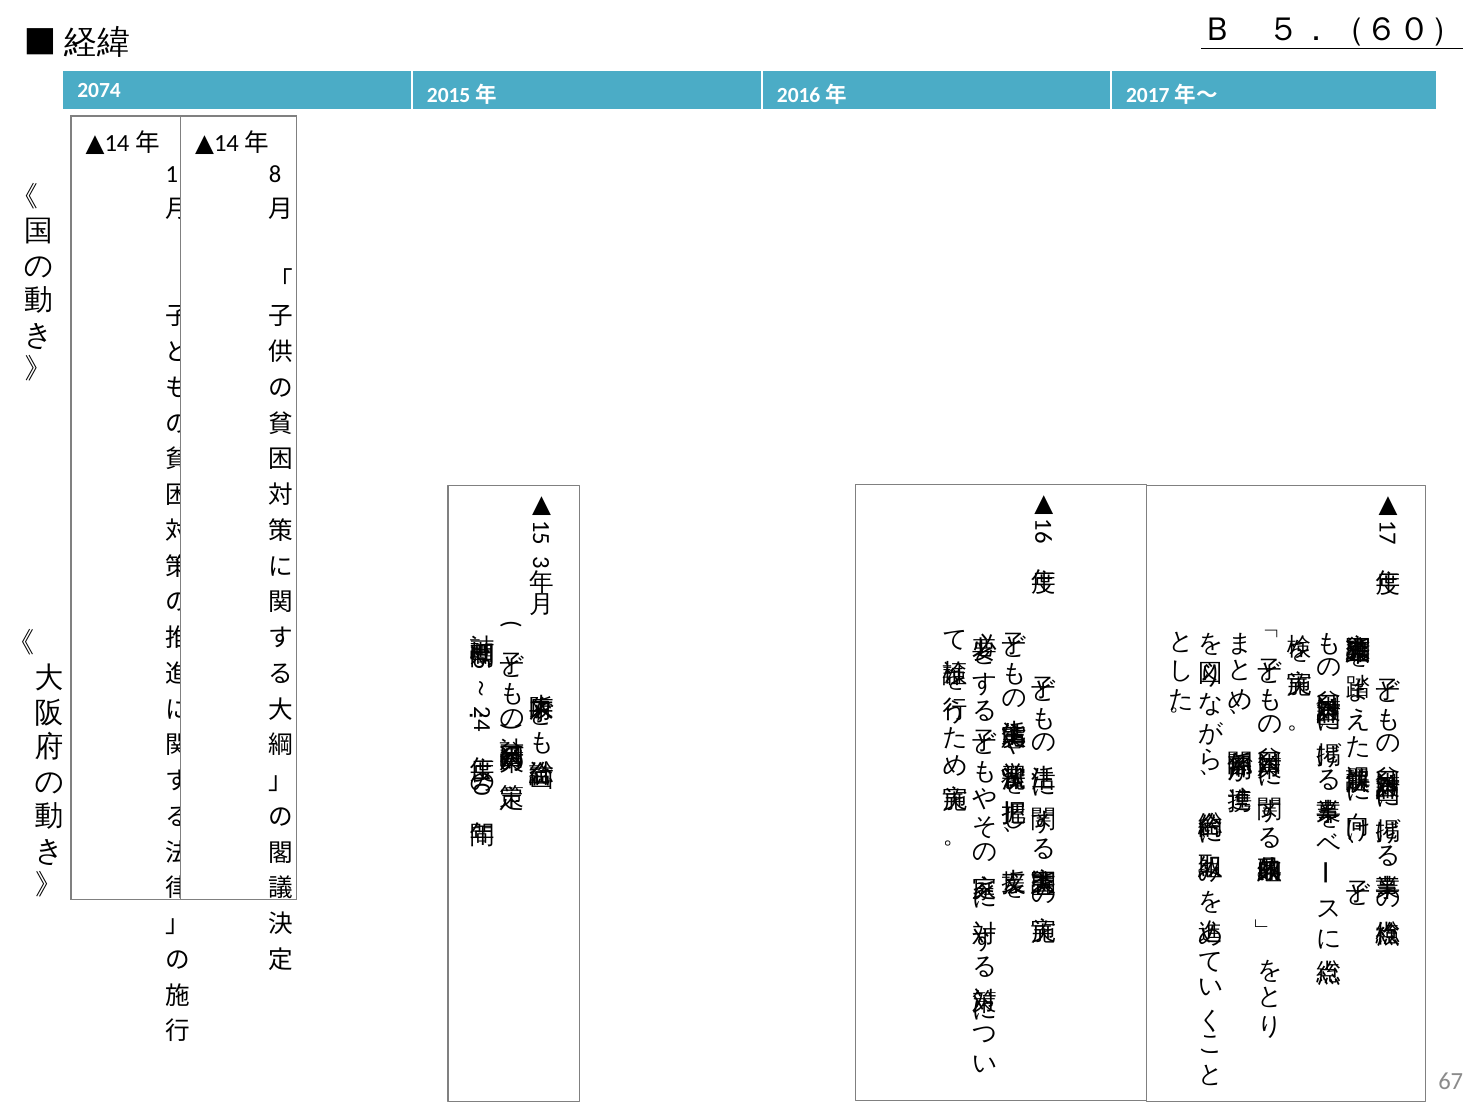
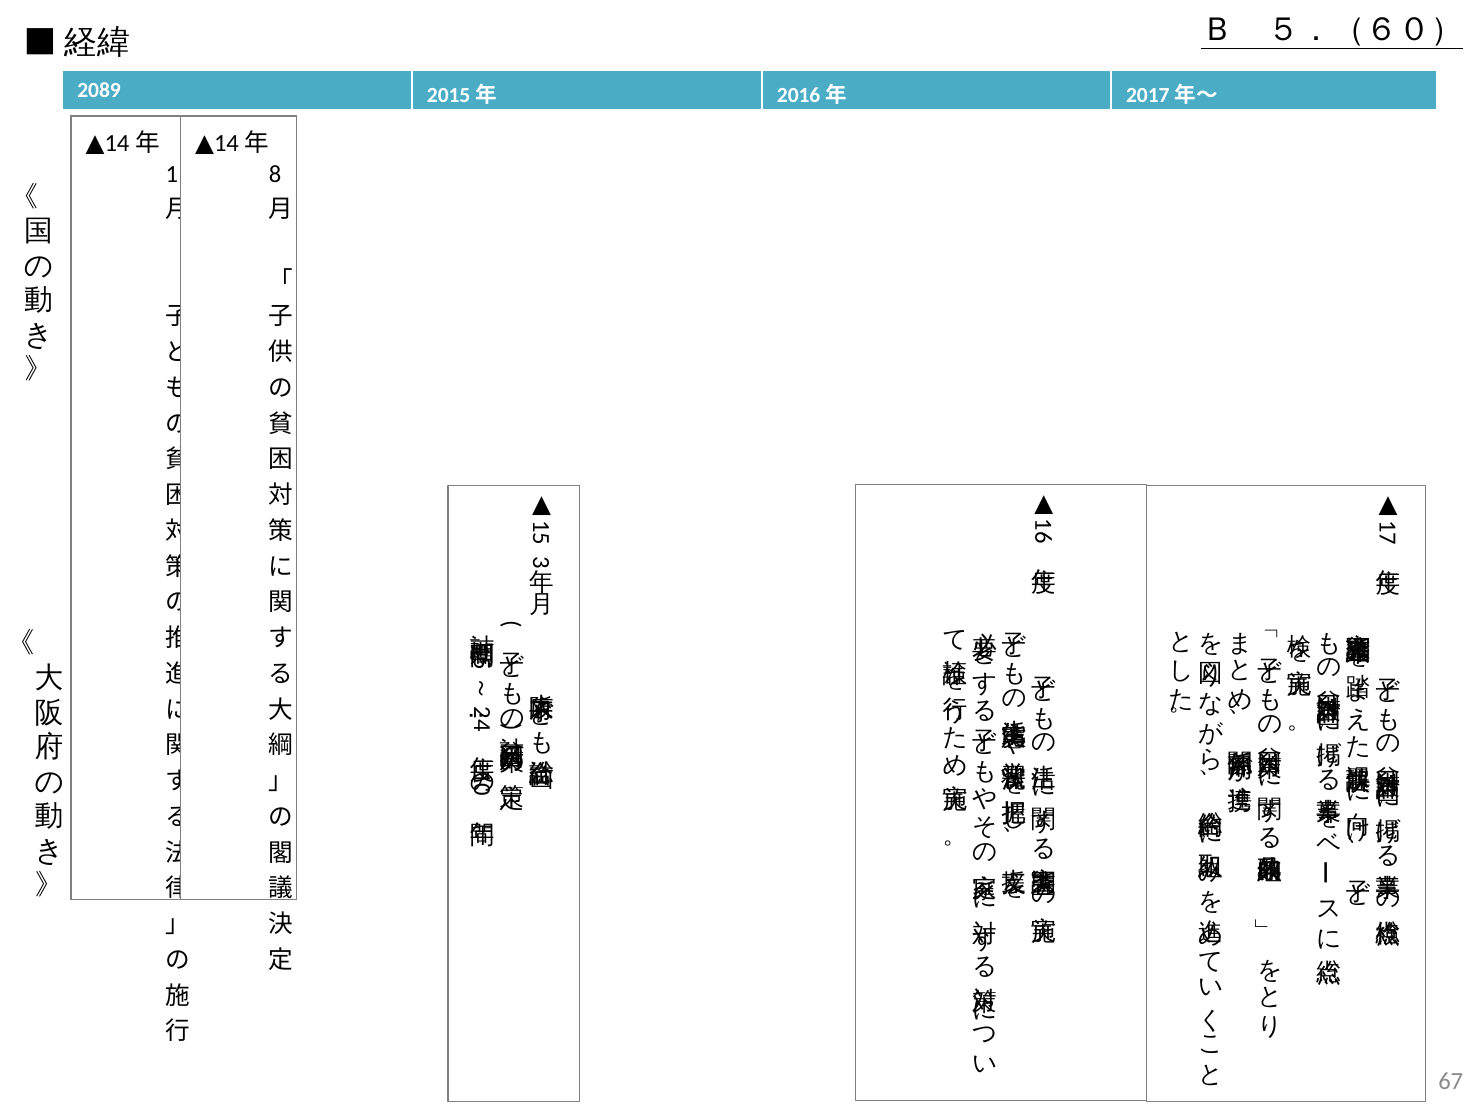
2074: 2074 -> 2089
